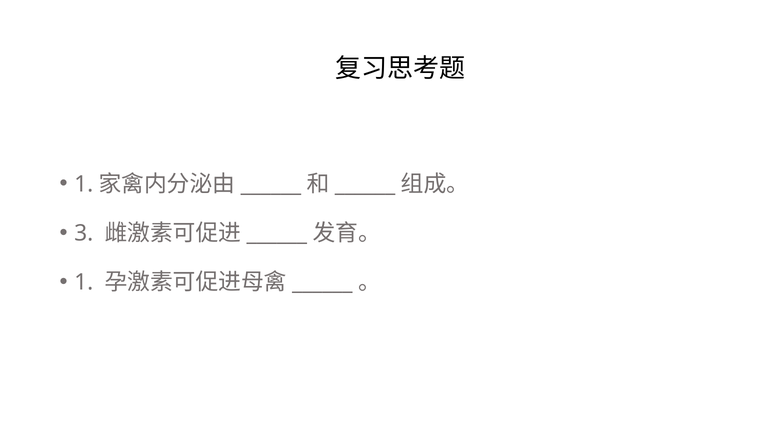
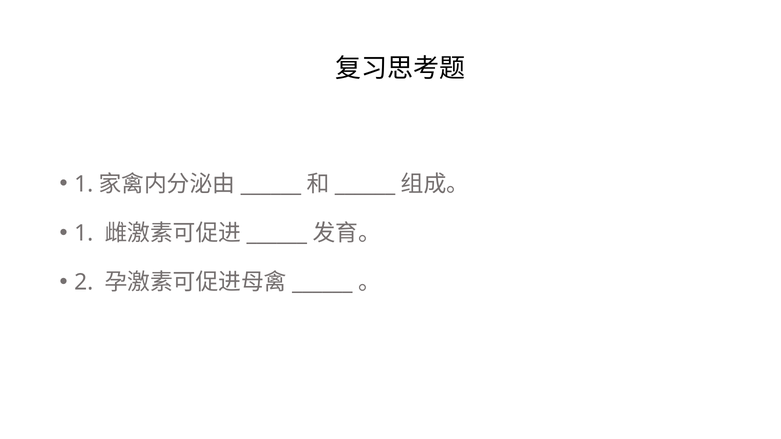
3 at (84, 233): 3 -> 1
1 at (84, 283): 1 -> 2
